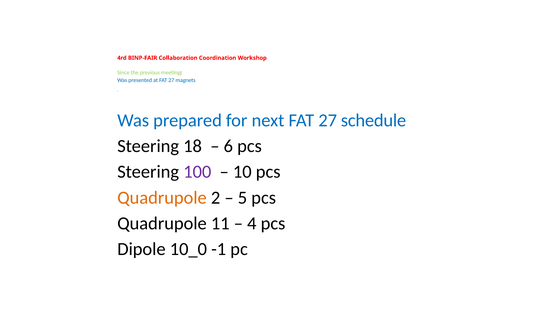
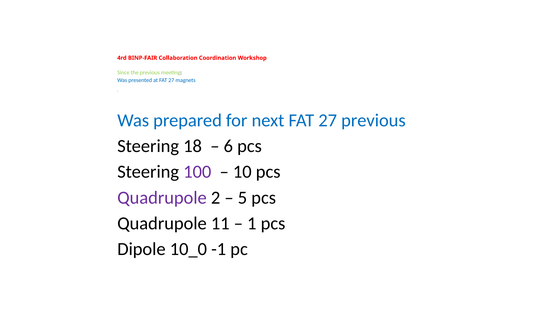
27 schedule: schedule -> previous
Quadrupole at (162, 198) colour: orange -> purple
4: 4 -> 1
